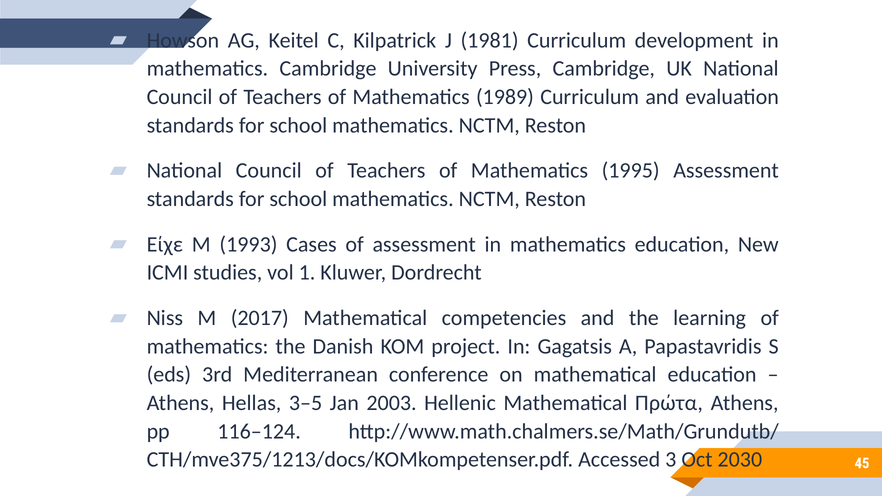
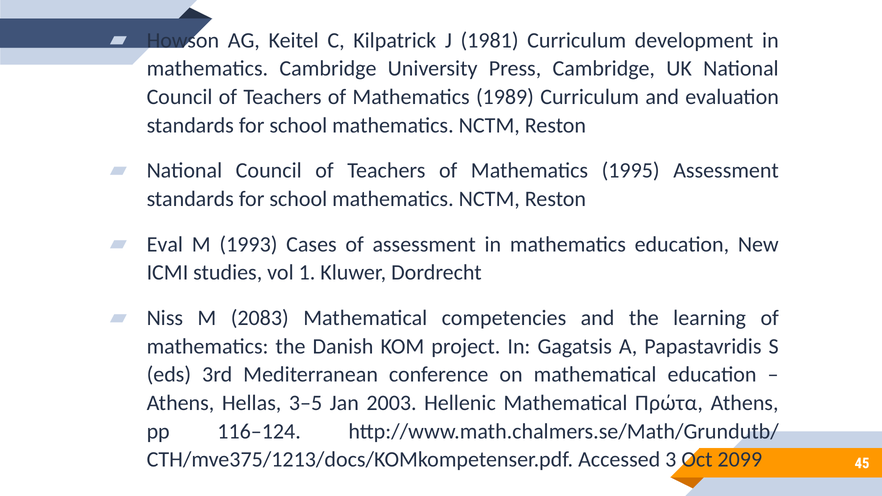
Είχε: Είχε -> Eval
2017: 2017 -> 2083
2030: 2030 -> 2099
